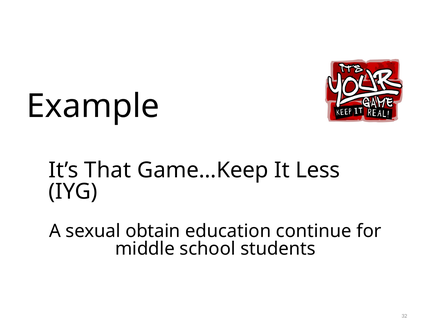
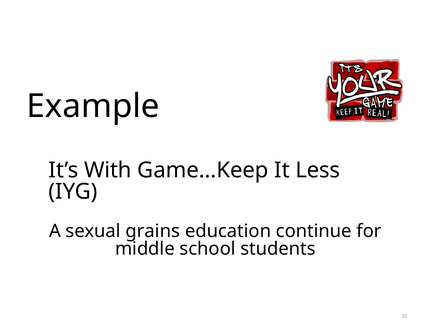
That: That -> With
obtain: obtain -> grains
